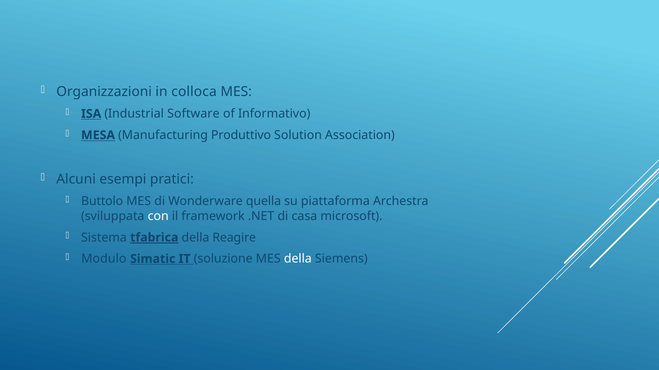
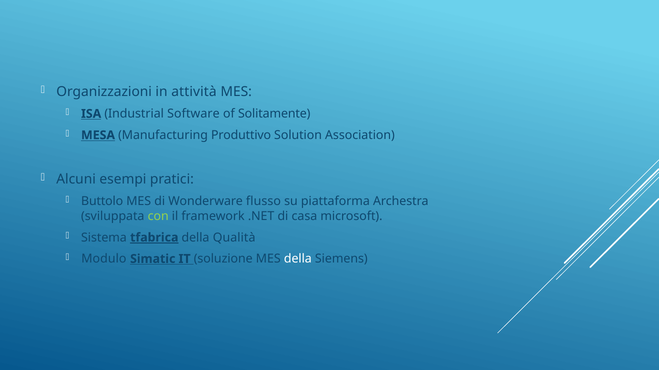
colloca: colloca -> attività
Informativo: Informativo -> Solitamente
quella: quella -> flusso
con colour: white -> light green
Reagire: Reagire -> Qualità
